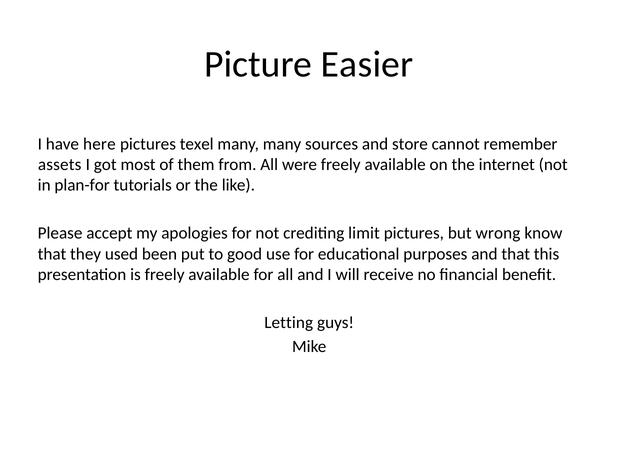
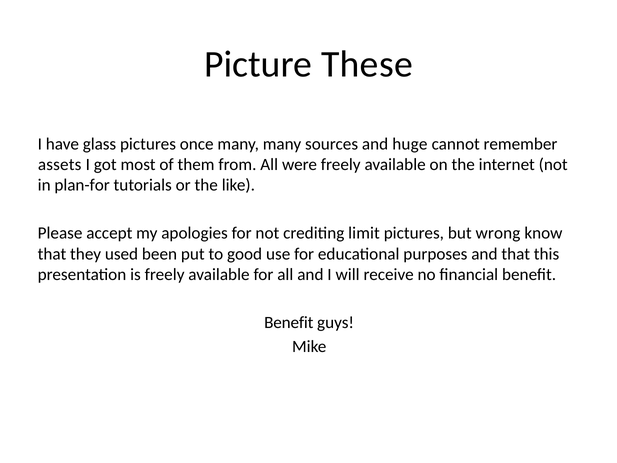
Easier: Easier -> These
here: here -> glass
texel: texel -> once
store: store -> huge
Letting at (289, 322): Letting -> Benefit
